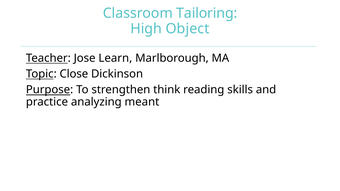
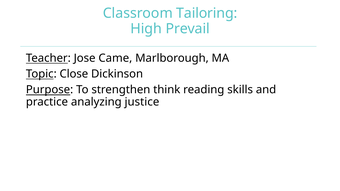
Object: Object -> Prevail
Learn: Learn -> Came
meant: meant -> justice
